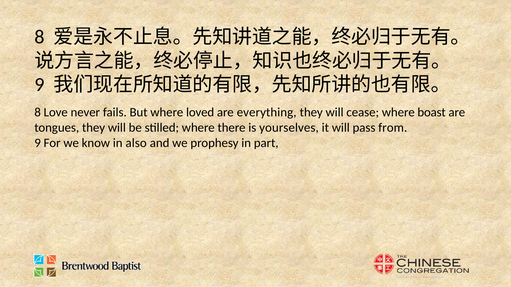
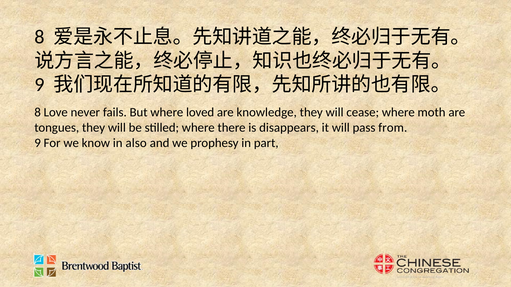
everything: everything -> knowledge
boast: boast -> moth
yourselves: yourselves -> disappears
